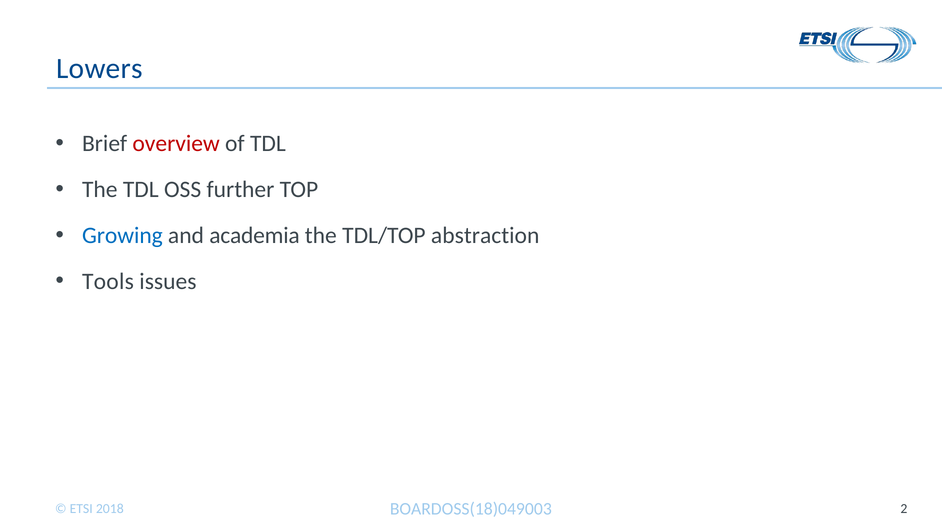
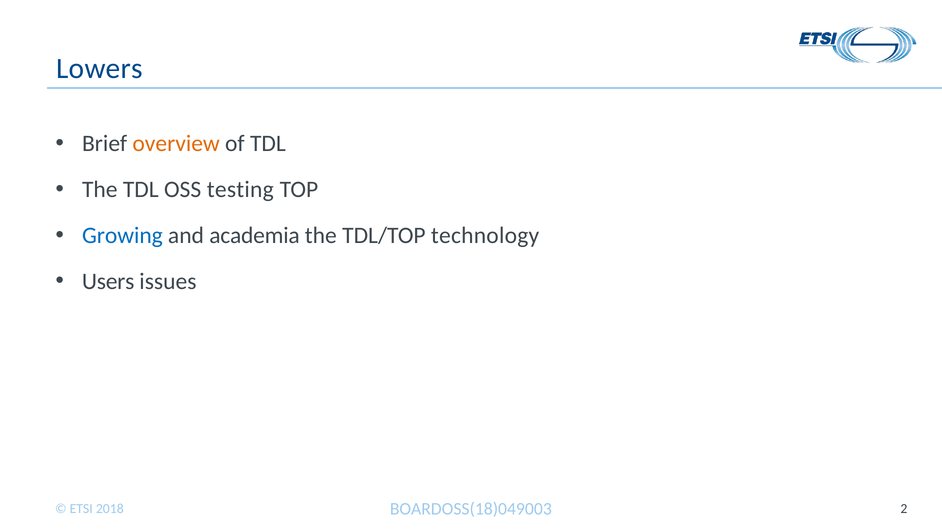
overview colour: red -> orange
further: further -> testing
abstraction: abstraction -> technology
Tools: Tools -> Users
